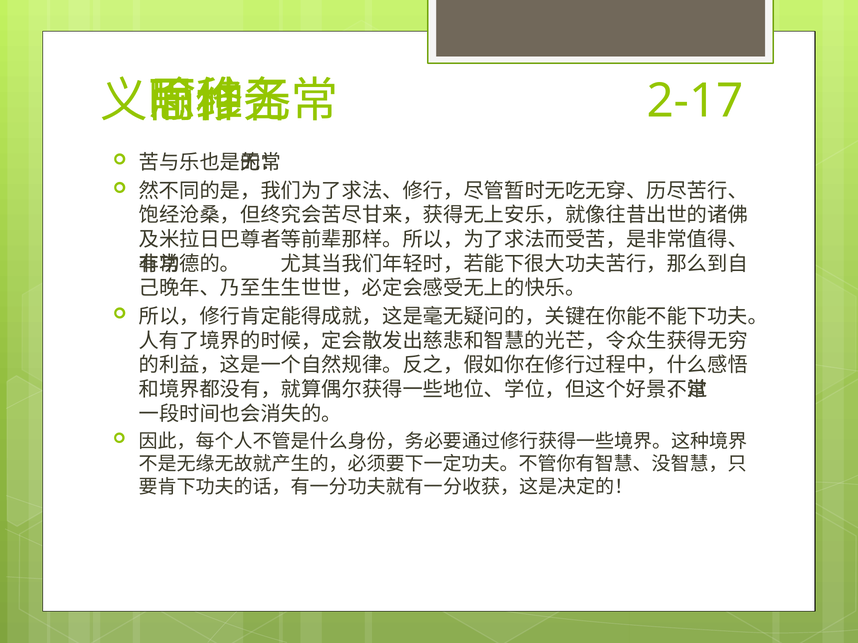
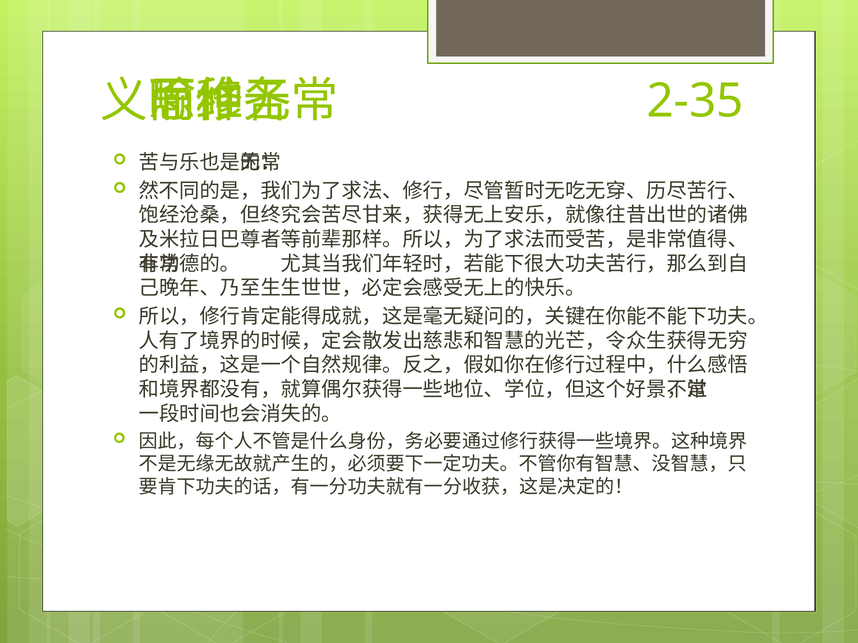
2-17: 2-17 -> 2-35
